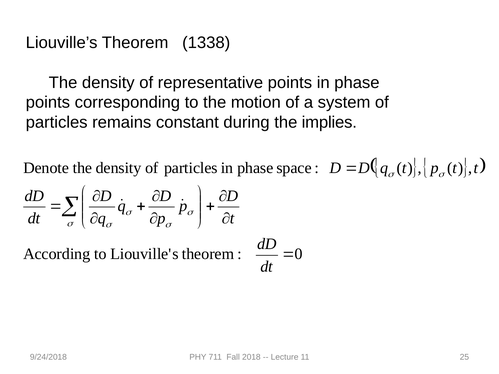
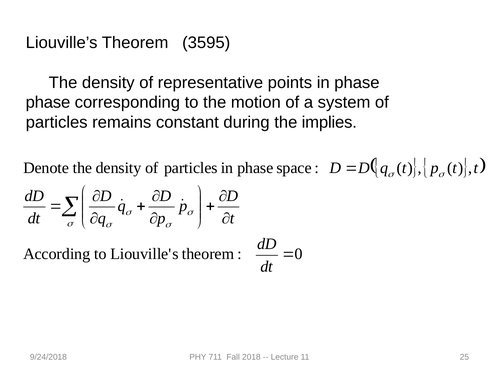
1338: 1338 -> 3595
points at (48, 103): points -> phase
